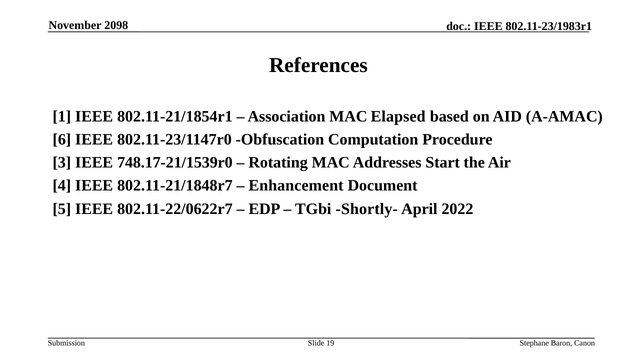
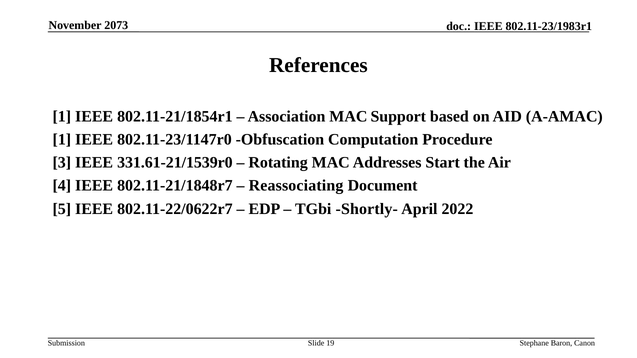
2098: 2098 -> 2073
Elapsed: Elapsed -> Support
6 at (62, 140): 6 -> 1
748.17-21/1539r0: 748.17-21/1539r0 -> 331.61-21/1539r0
Enhancement: Enhancement -> Reassociating
